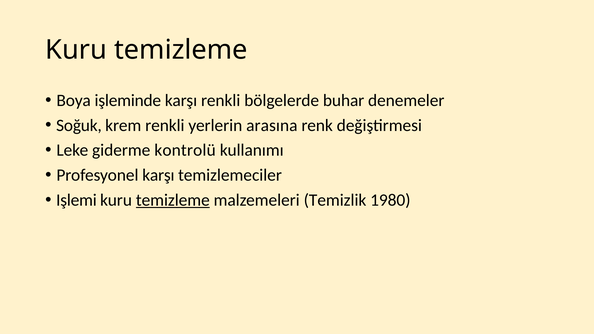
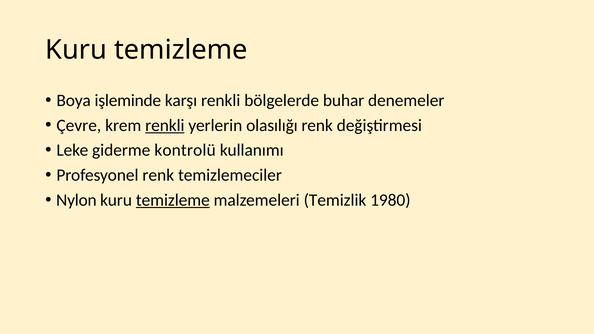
Soğuk: Soğuk -> Çevre
renkli at (165, 125) underline: none -> present
arasına: arasına -> olasılığı
Profesyonel karşı: karşı -> renk
Işlemi: Işlemi -> Nylon
